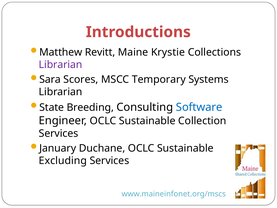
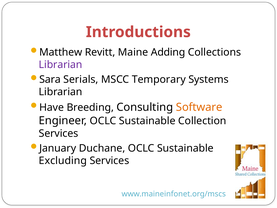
Krystie: Krystie -> Adding
Scores: Scores -> Serials
State: State -> Have
Software colour: blue -> orange
